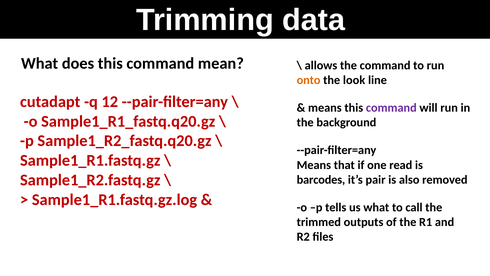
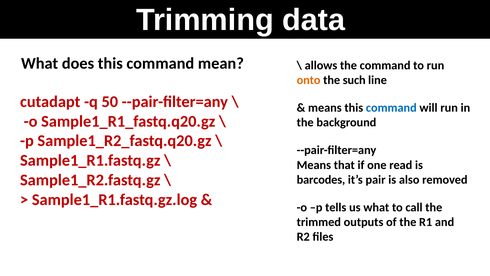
look: look -> such
12: 12 -> 50
command at (391, 108) colour: purple -> blue
